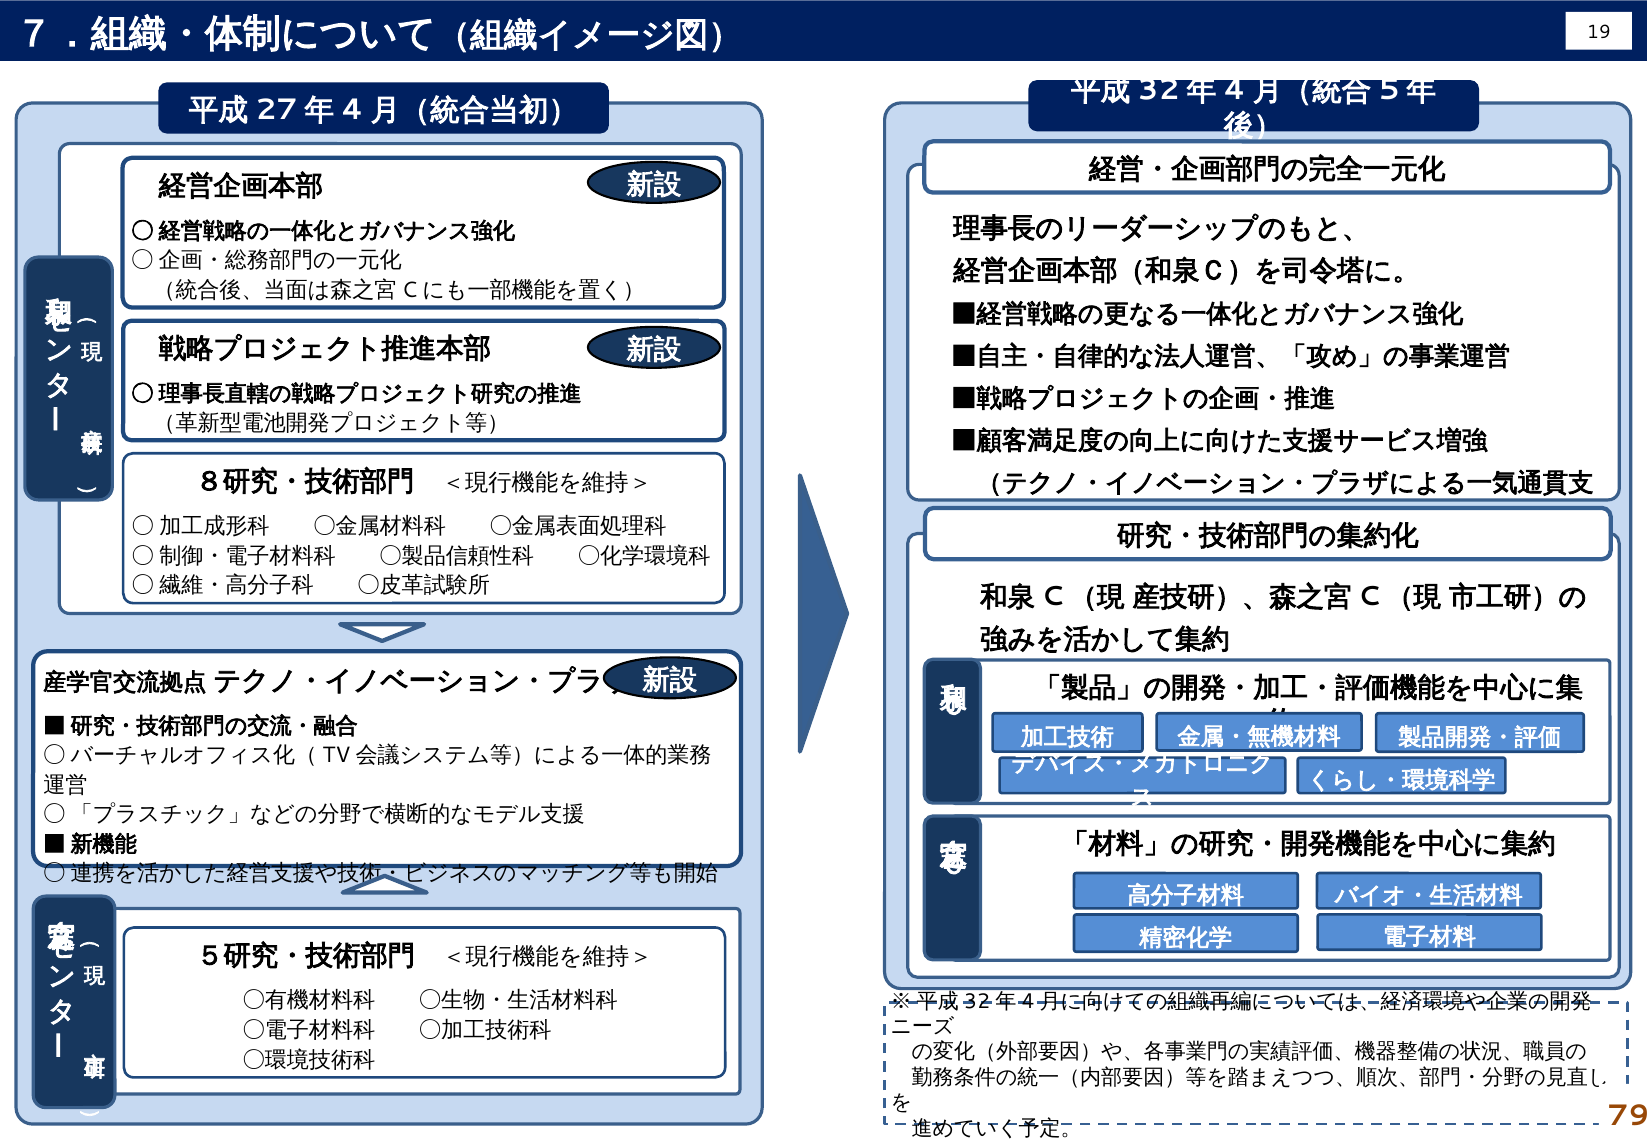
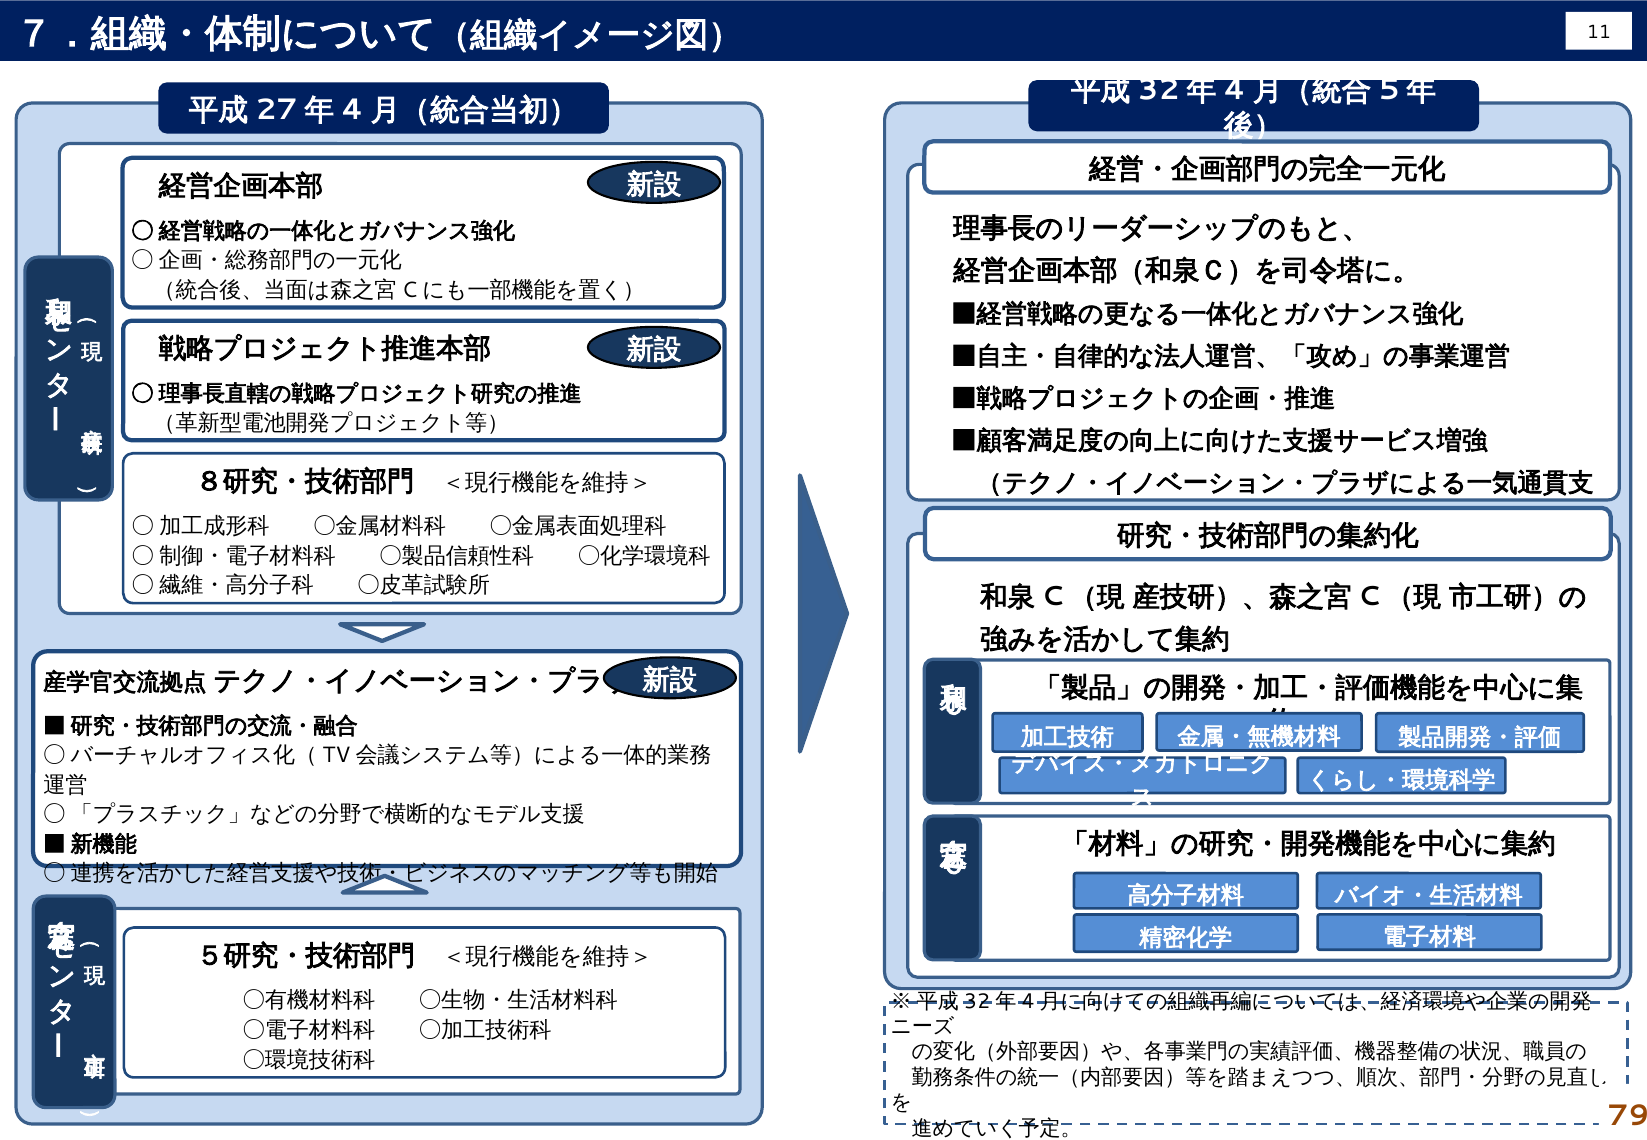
19: 19 -> 11
